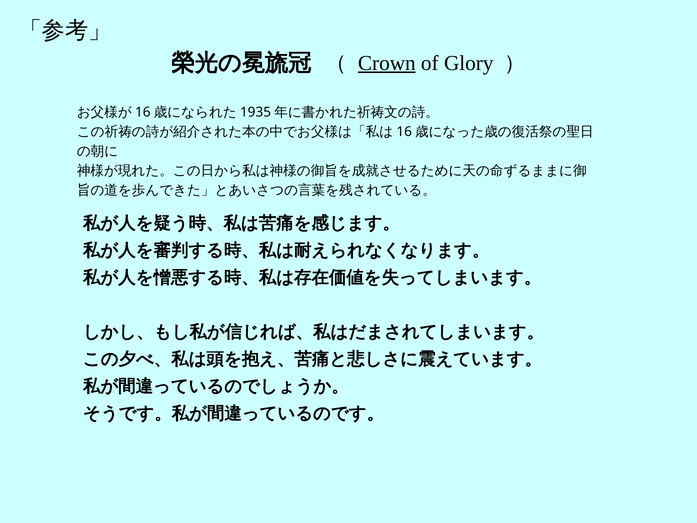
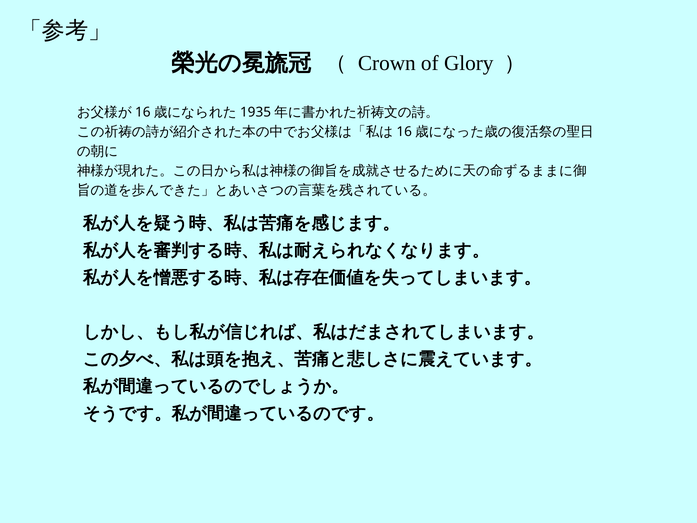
Crown underline: present -> none
